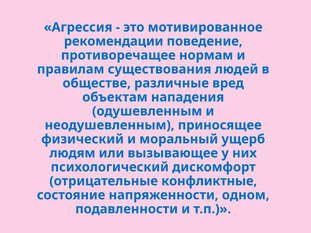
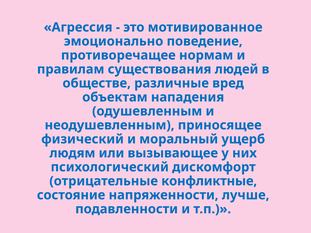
рекомендации: рекомендации -> эмоционально
одном: одном -> лучше
